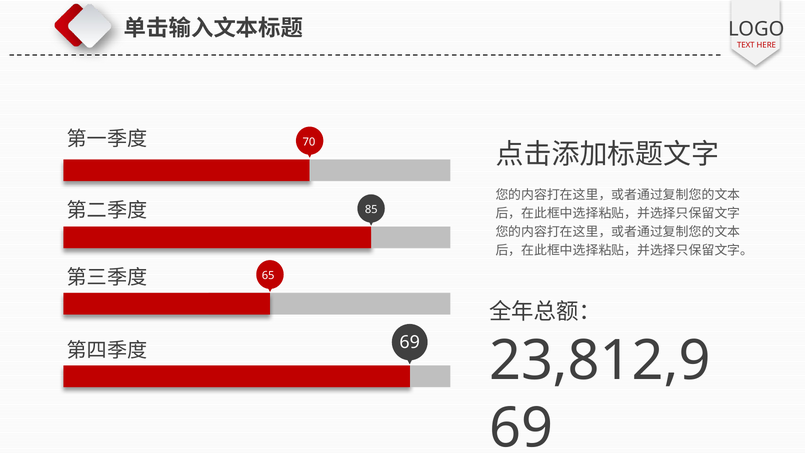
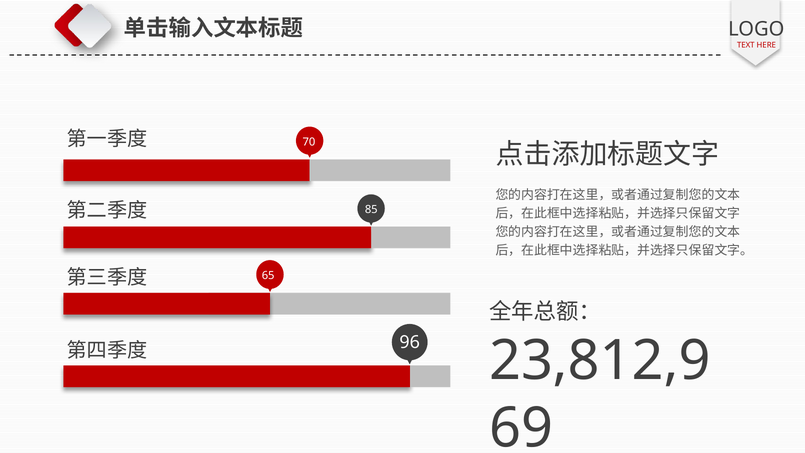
69 at (410, 342): 69 -> 96
